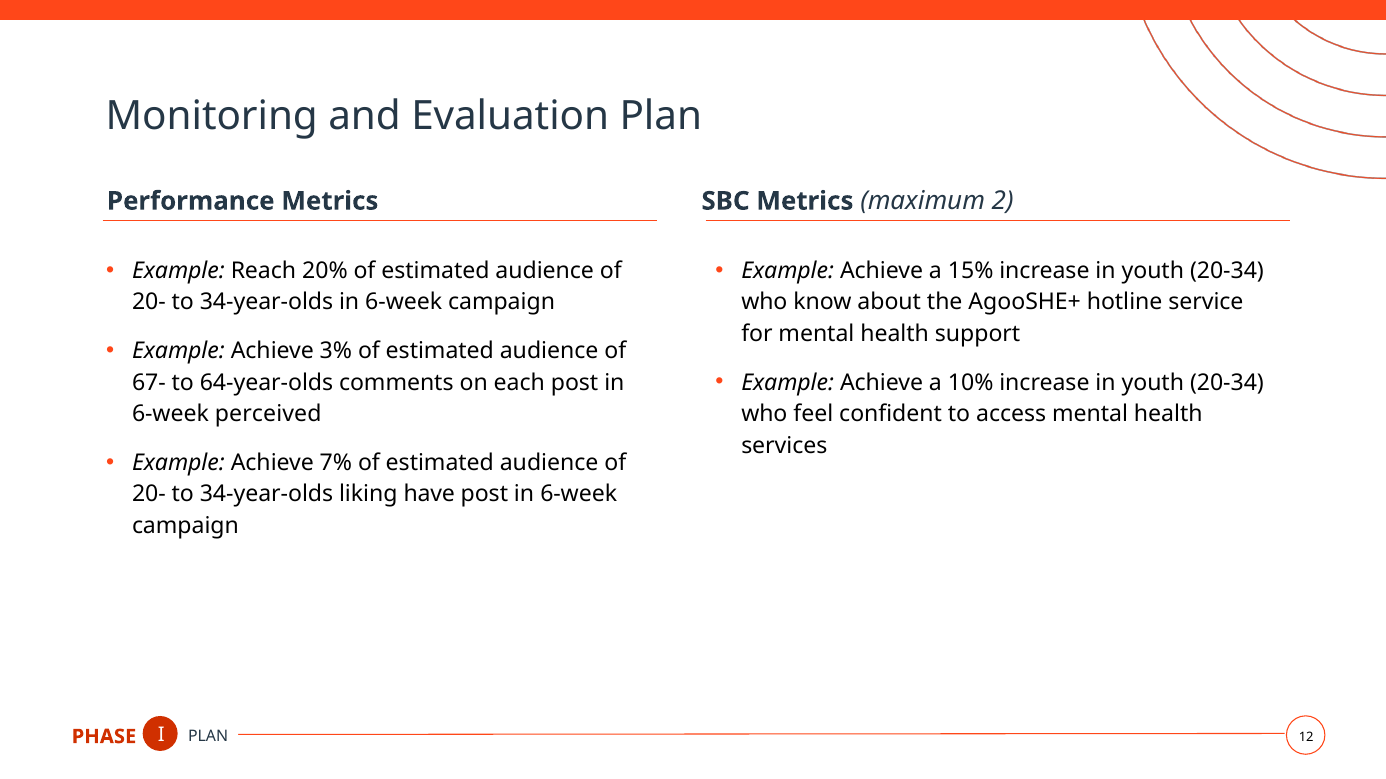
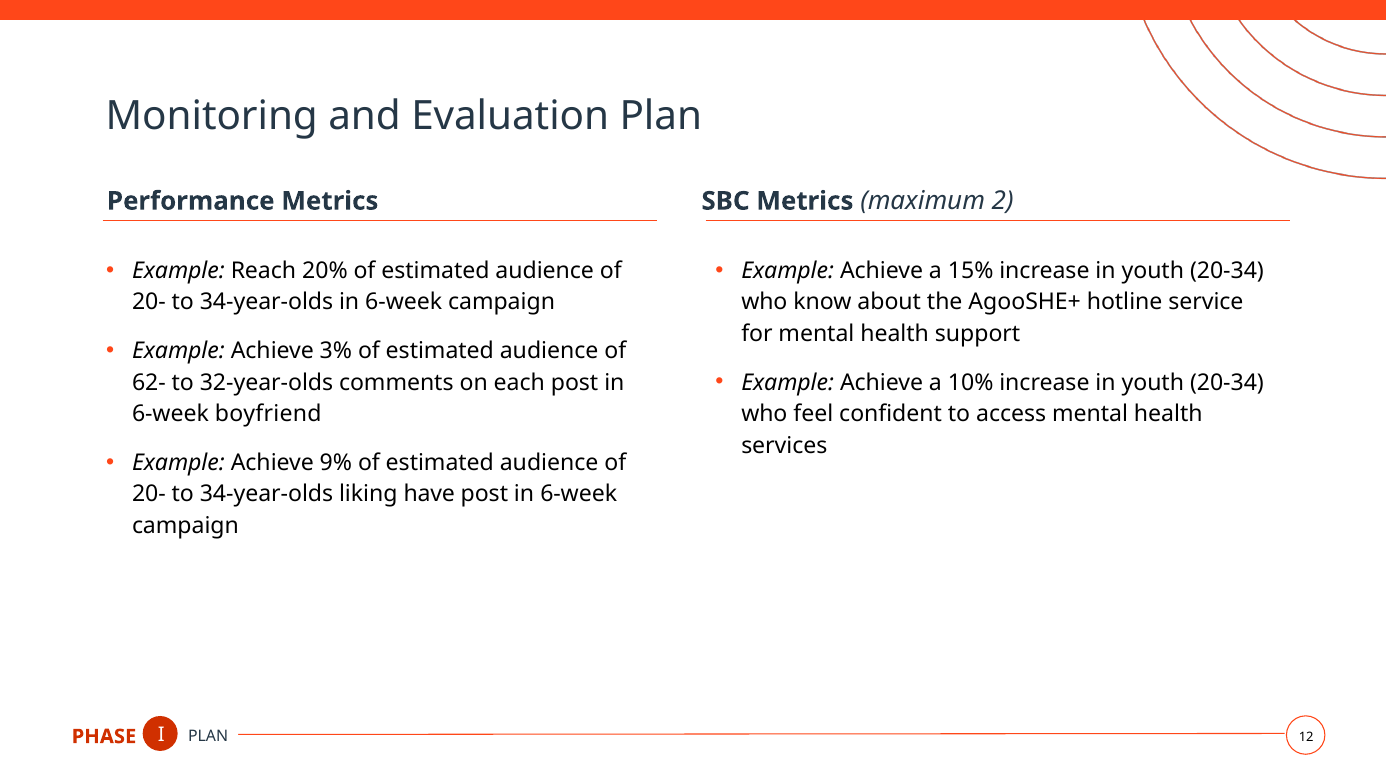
67-: 67- -> 62-
64-year-olds: 64-year-olds -> 32-year-olds
perceived: perceived -> boyfriend
7%: 7% -> 9%
